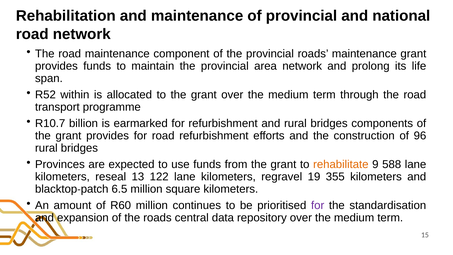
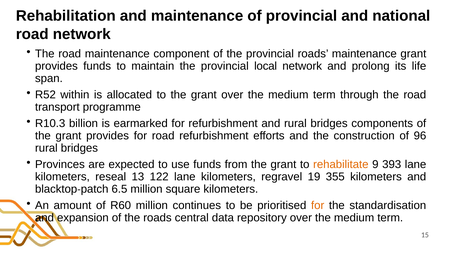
area: area -> local
R10.7: R10.7 -> R10.3
588: 588 -> 393
for at (318, 205) colour: purple -> orange
